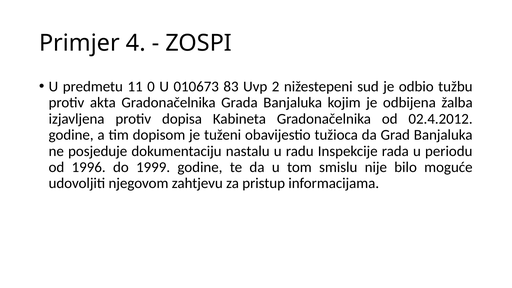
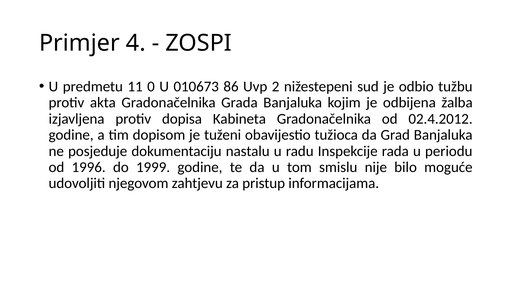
83: 83 -> 86
